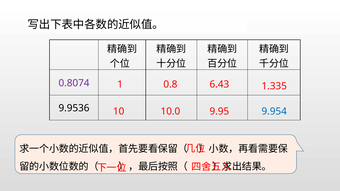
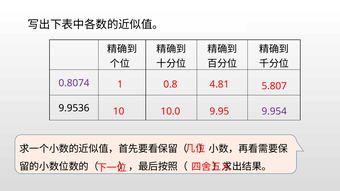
6.43: 6.43 -> 4.81
1.335: 1.335 -> 5.807
9.954 colour: blue -> purple
